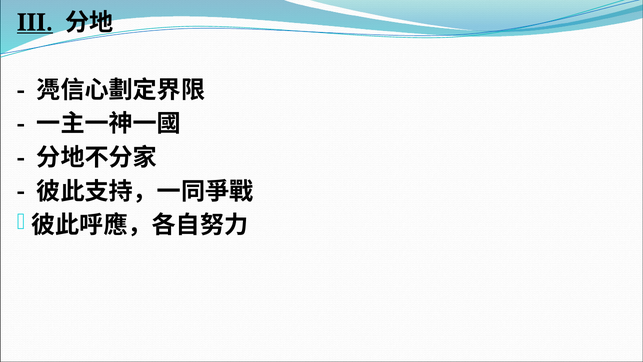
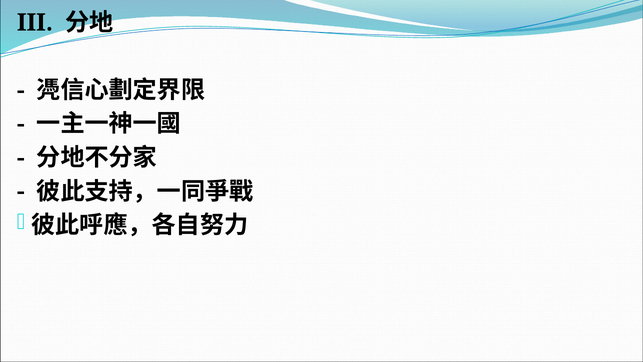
III underline: present -> none
